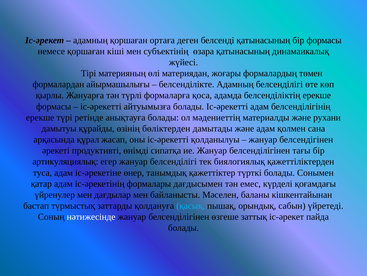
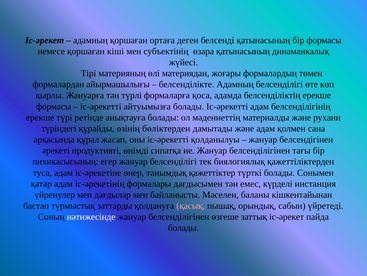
дамытуы: дамытуы -> түріндегі
артикуляциялық: артикуляциялық -> пихикасысының
қоғамдағы: қоғамдағы -> инстанция
қасық colour: light blue -> pink
